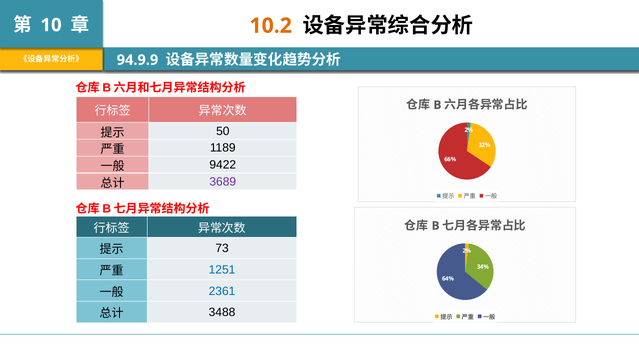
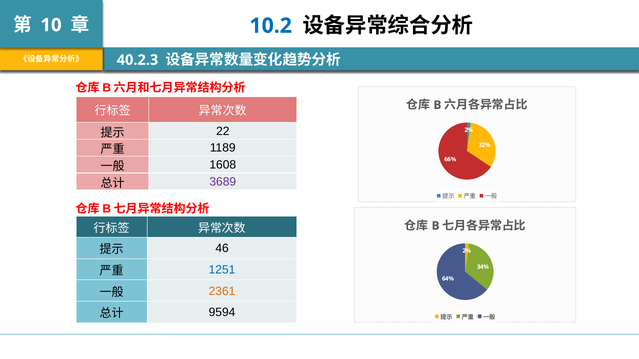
10.2 colour: orange -> blue
94.9.9: 94.9.9 -> 40.2.3
50: 50 -> 22
9422: 9422 -> 1608
73: 73 -> 46
2361 colour: blue -> orange
3488: 3488 -> 9594
